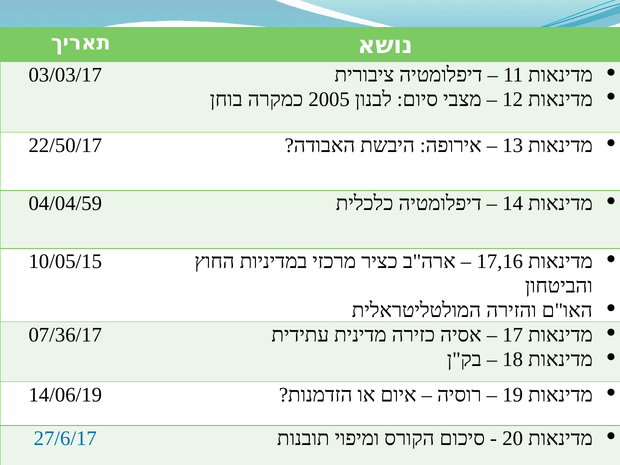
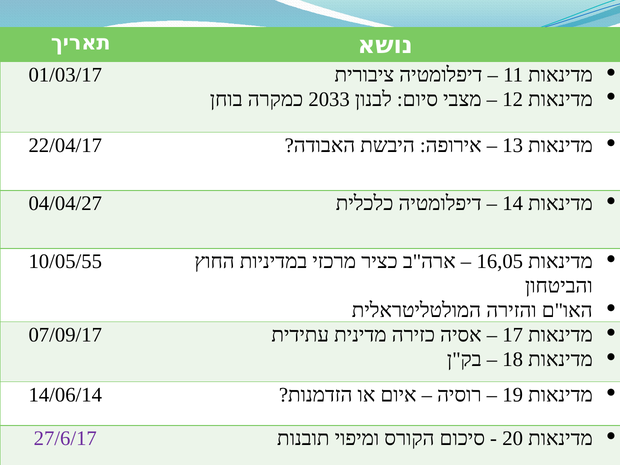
03/03/17: 03/03/17 -> 01/03/17
2005: 2005 -> 2033
22/50/17: 22/50/17 -> 22/04/17
04/04/59: 04/04/59 -> 04/04/27
10/05/15: 10/05/15 -> 10/05/55
17,16: 17,16 -> 16,05
07/36/17: 07/36/17 -> 07/09/17
14/06/19: 14/06/19 -> 14/06/14
27/6/17 colour: blue -> purple
